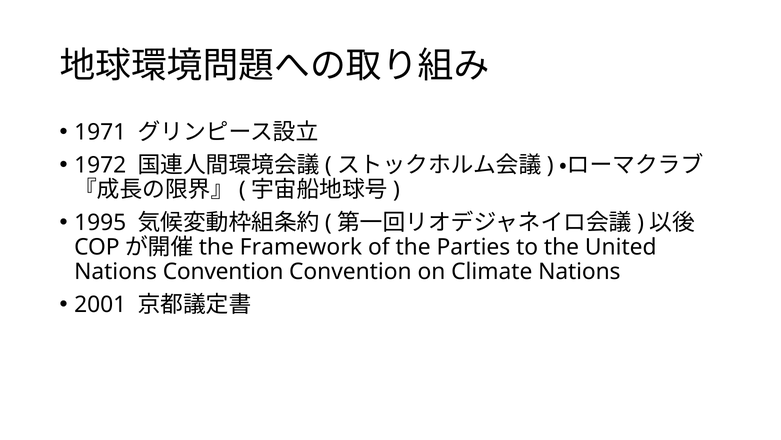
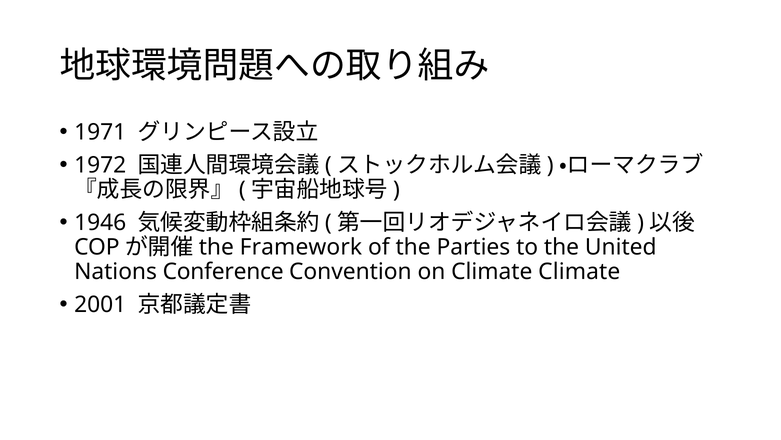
1995: 1995 -> 1946
Nations Convention: Convention -> Conference
Climate Nations: Nations -> Climate
